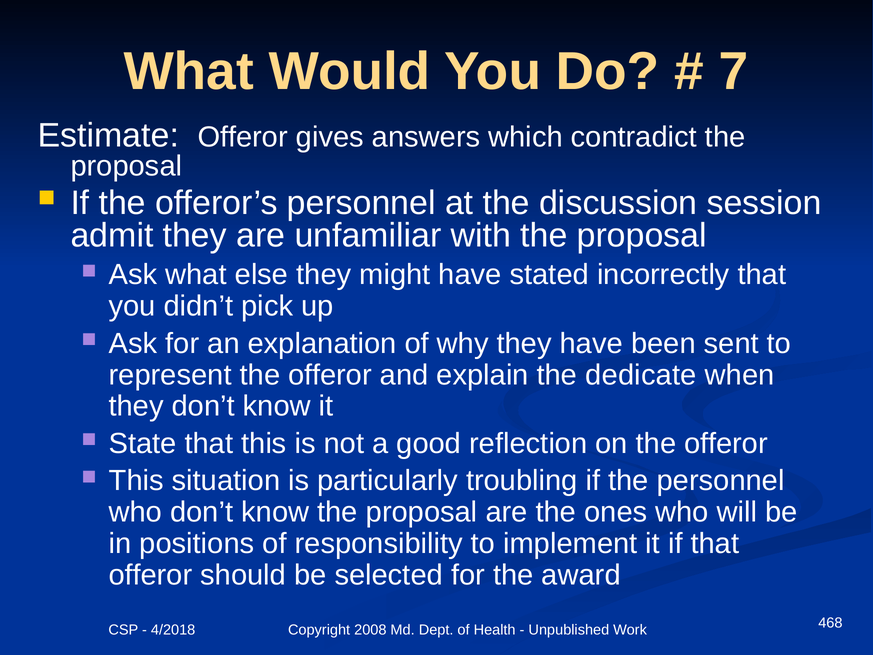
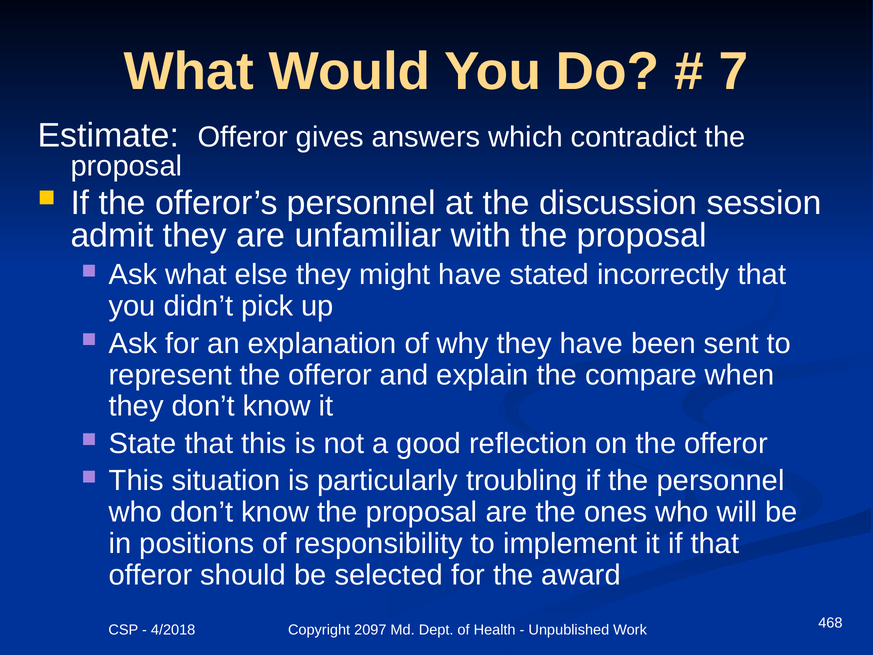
dedicate: dedicate -> compare
2008: 2008 -> 2097
